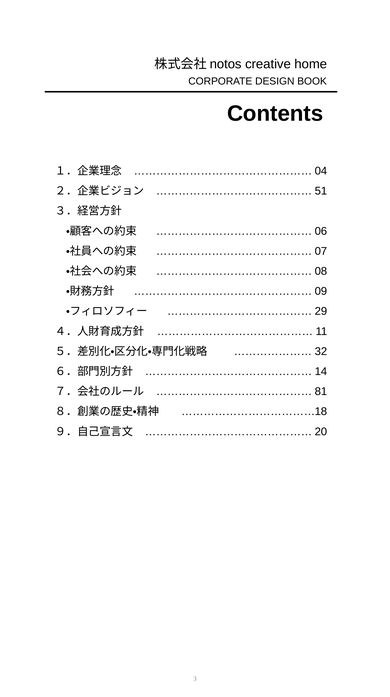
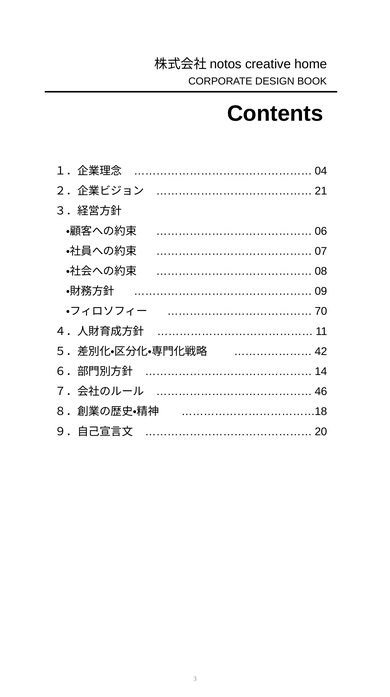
51: 51 -> 21
29: 29 -> 70
32: 32 -> 42
81: 81 -> 46
